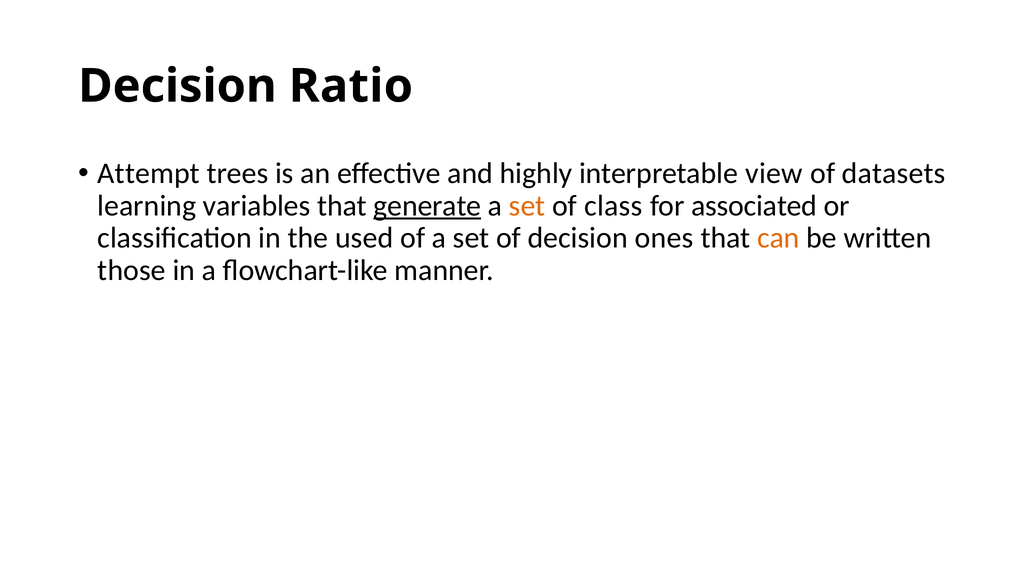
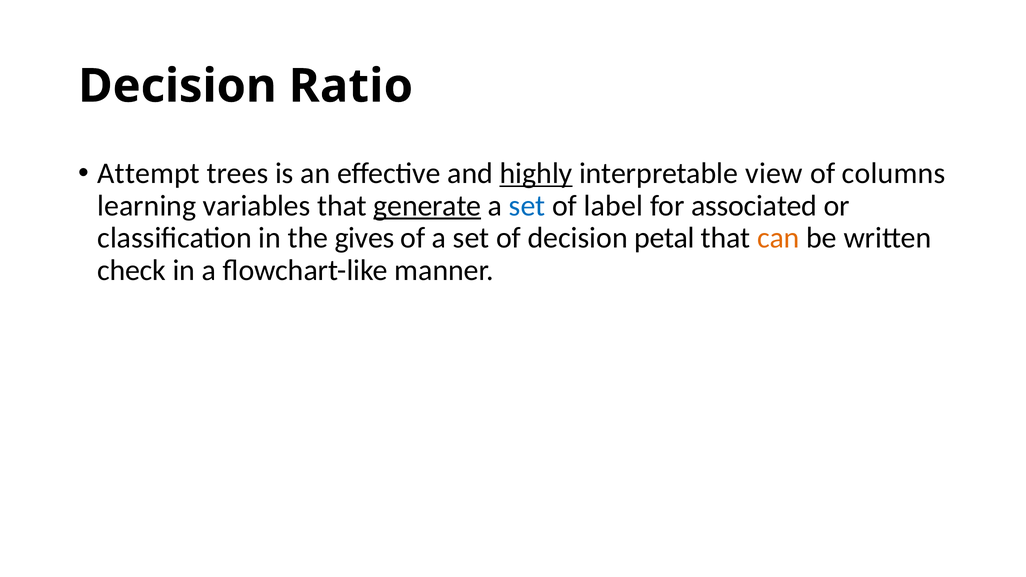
highly underline: none -> present
datasets: datasets -> columns
set at (527, 206) colour: orange -> blue
class: class -> label
used: used -> gives
ones: ones -> petal
those: those -> check
